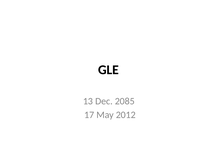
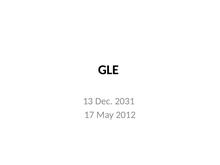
2085: 2085 -> 2031
